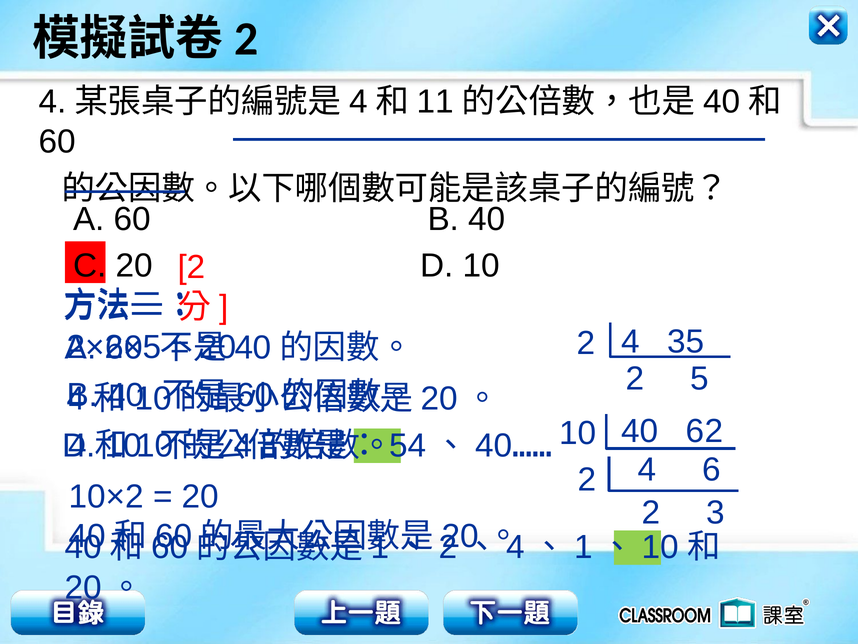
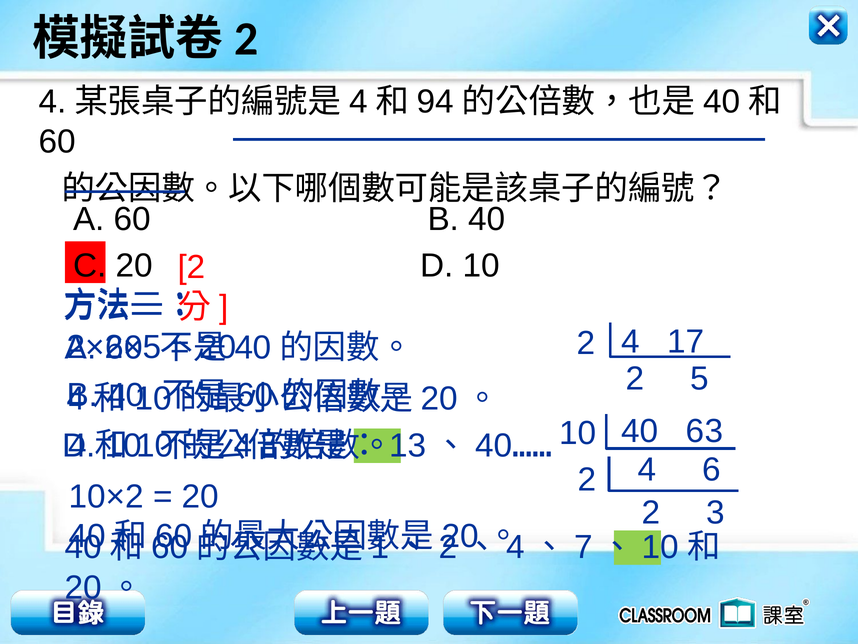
11: 11 -> 94
35: 35 -> 17
62: 62 -> 63
54: 54 -> 13
1 at (583, 547): 1 -> 7
